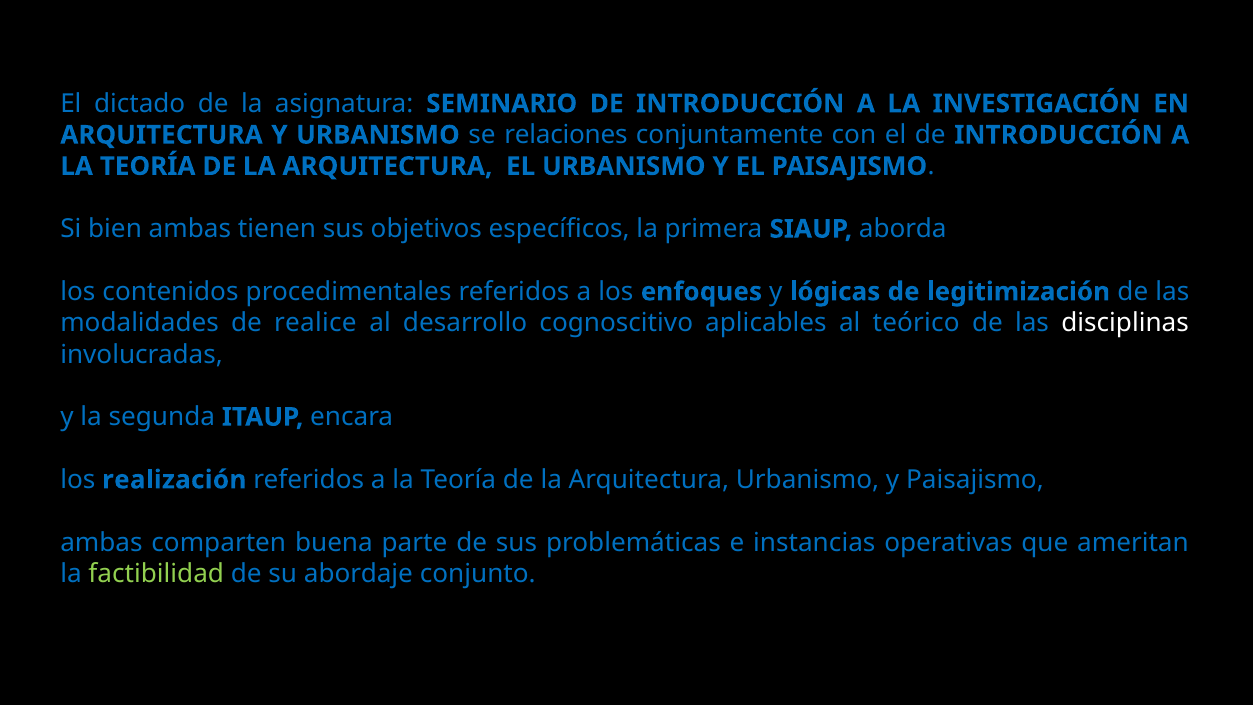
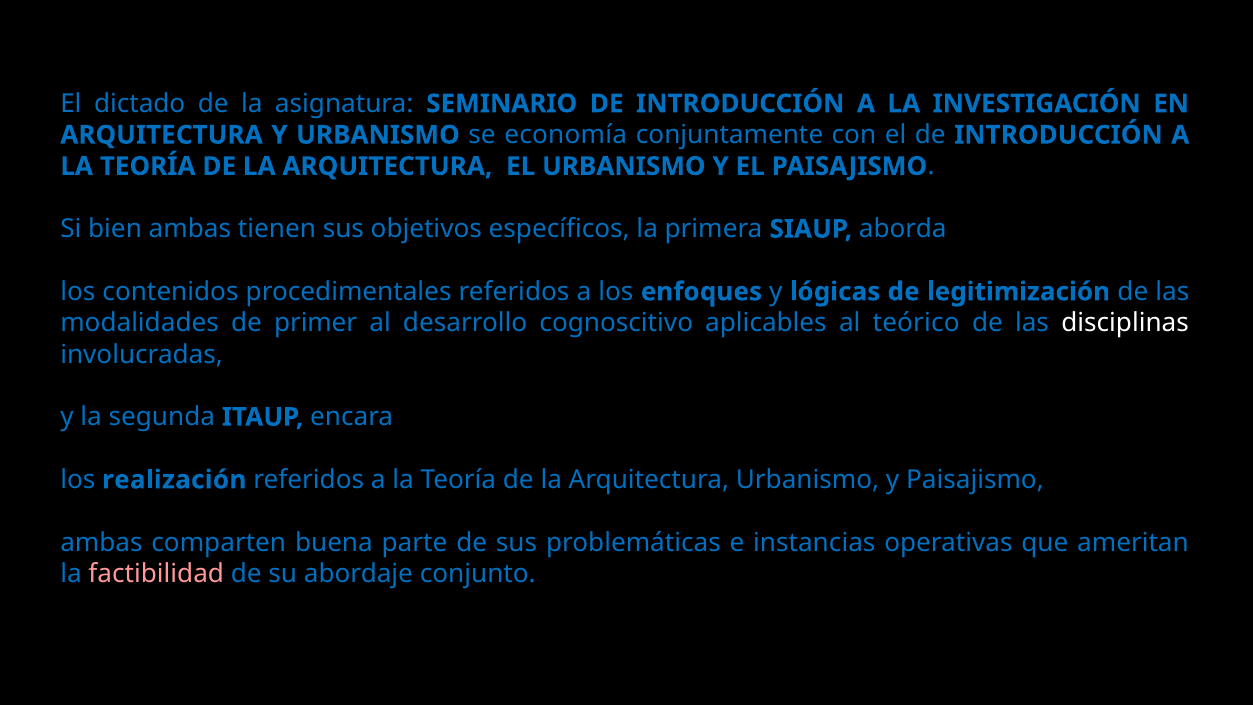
relaciones: relaciones -> economía
realice: realice -> primer
factibilidad colour: light green -> pink
